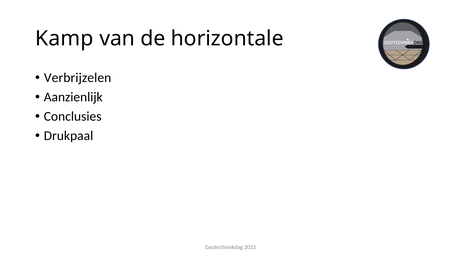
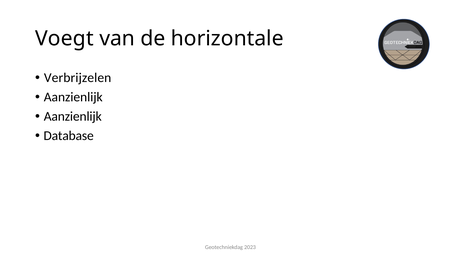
Kamp: Kamp -> Voegt
Conclusies at (73, 117): Conclusies -> Aanzienlijk
Drukpaal: Drukpaal -> Database
